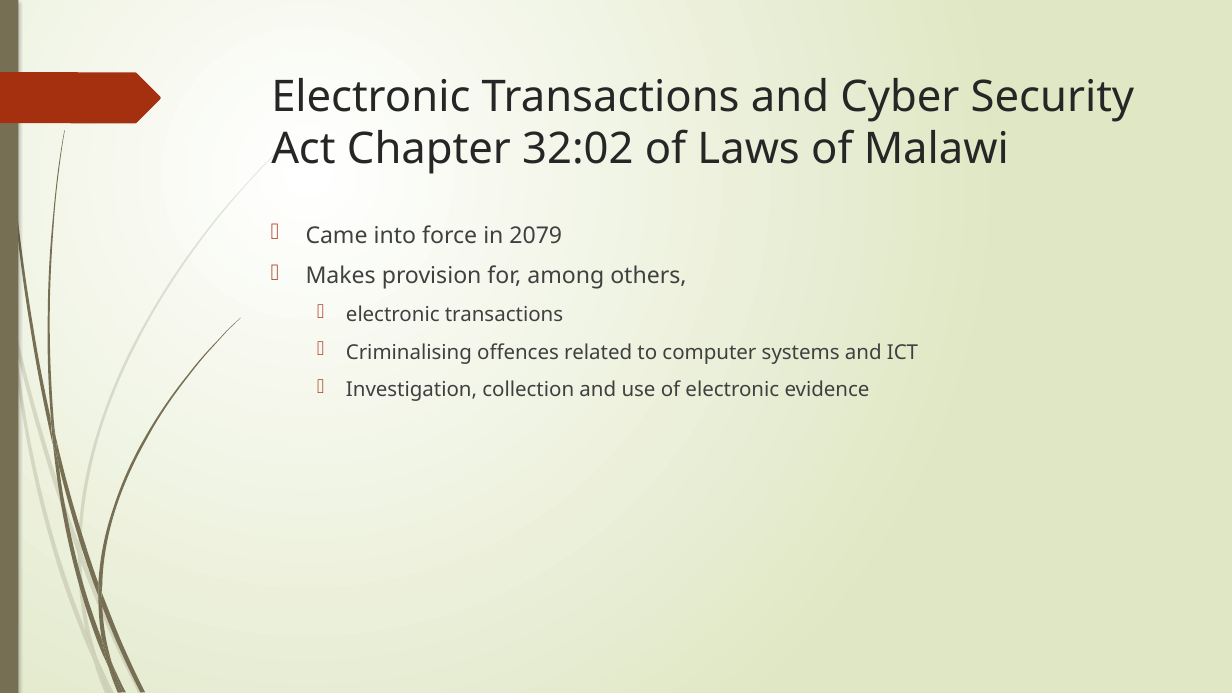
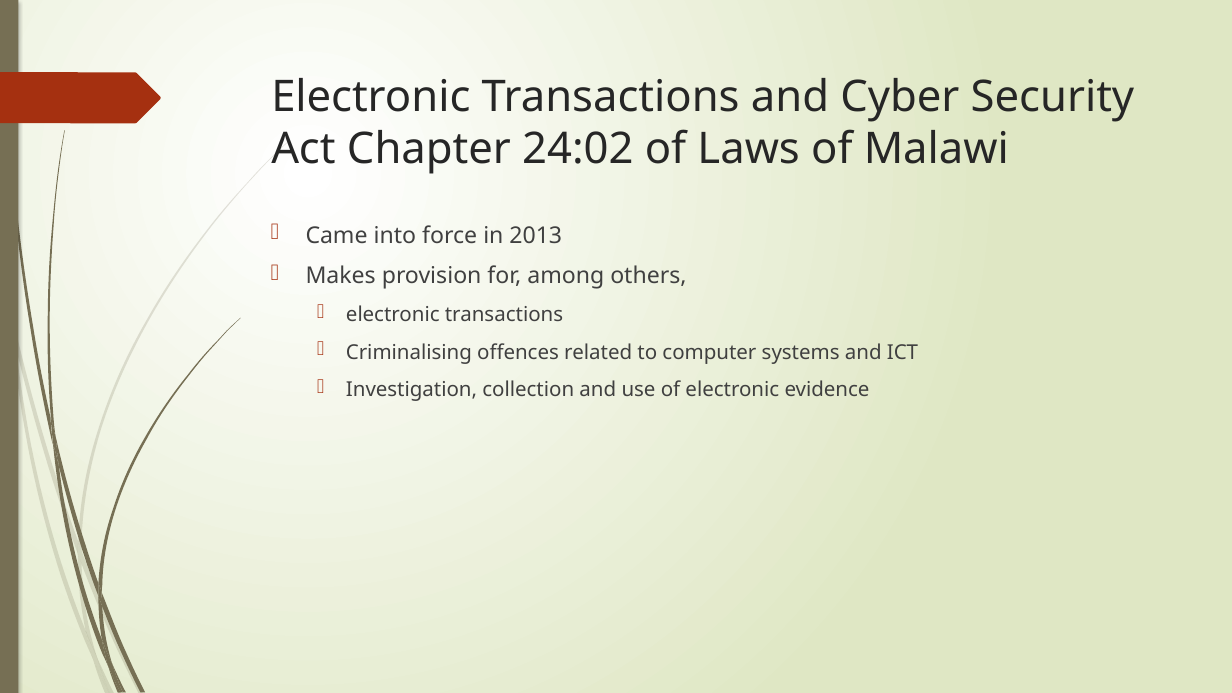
32:02: 32:02 -> 24:02
2079: 2079 -> 2013
